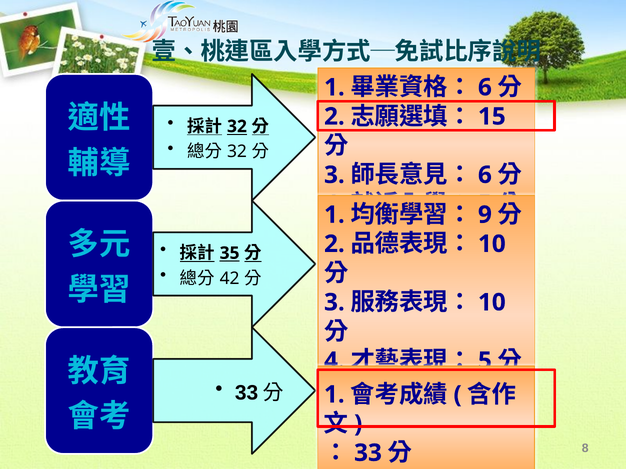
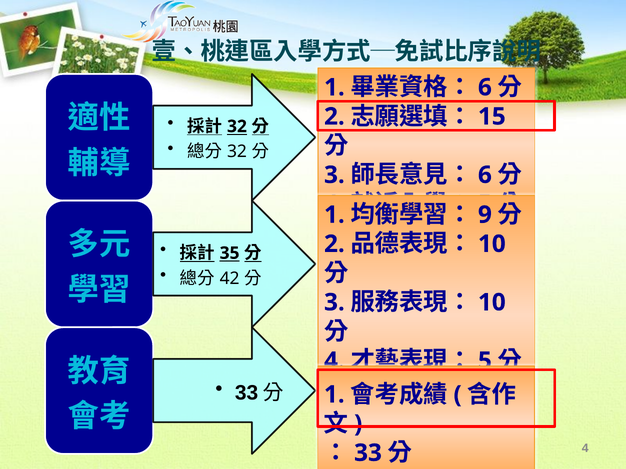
8 at (585, 448): 8 -> 4
